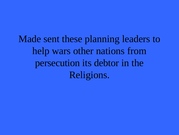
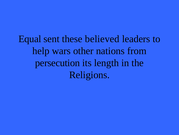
Made: Made -> Equal
planning: planning -> believed
debtor: debtor -> length
